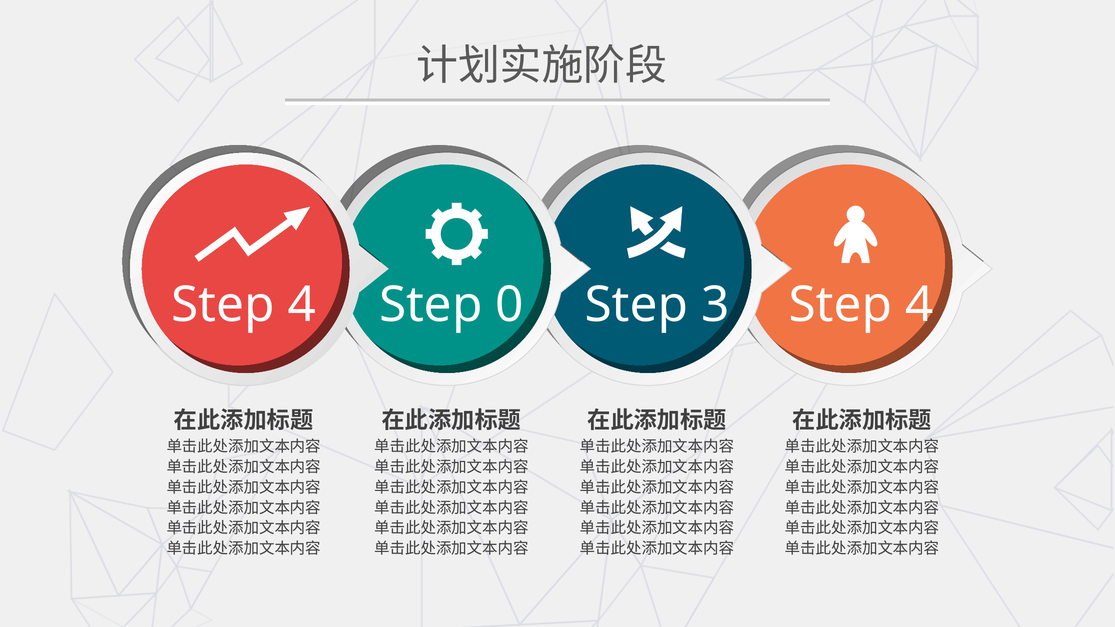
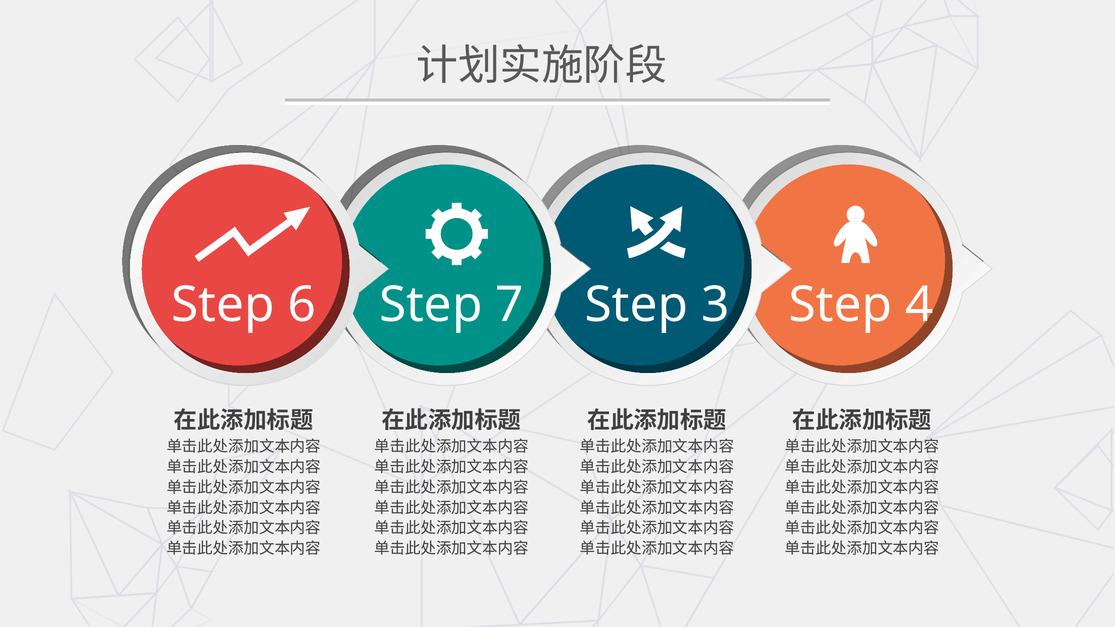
4 at (302, 305): 4 -> 6
0: 0 -> 7
